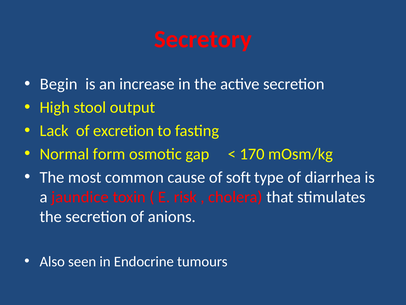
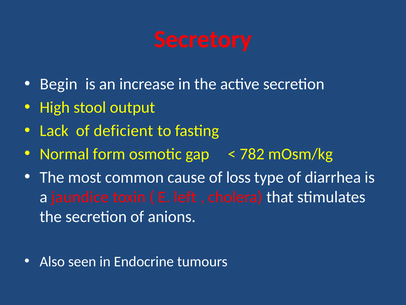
excretion: excretion -> deficient
170: 170 -> 782
soft: soft -> loss
risk: risk -> left
